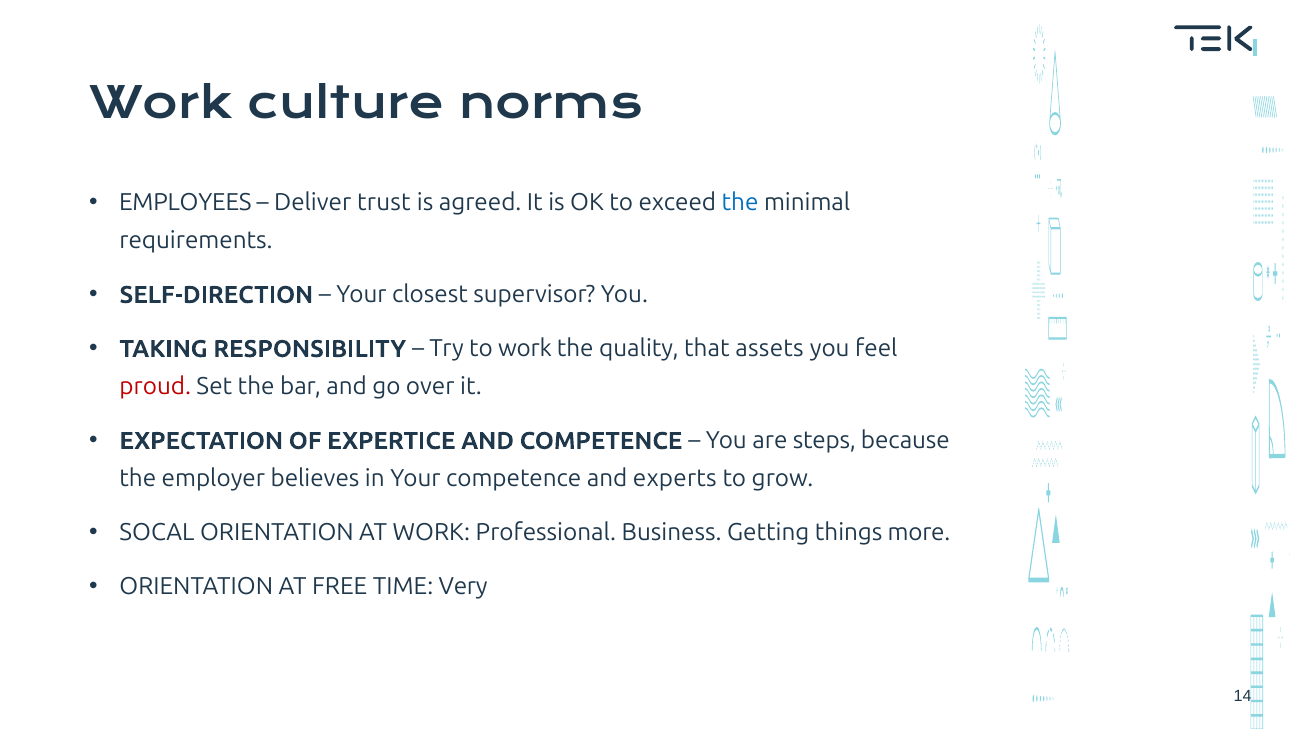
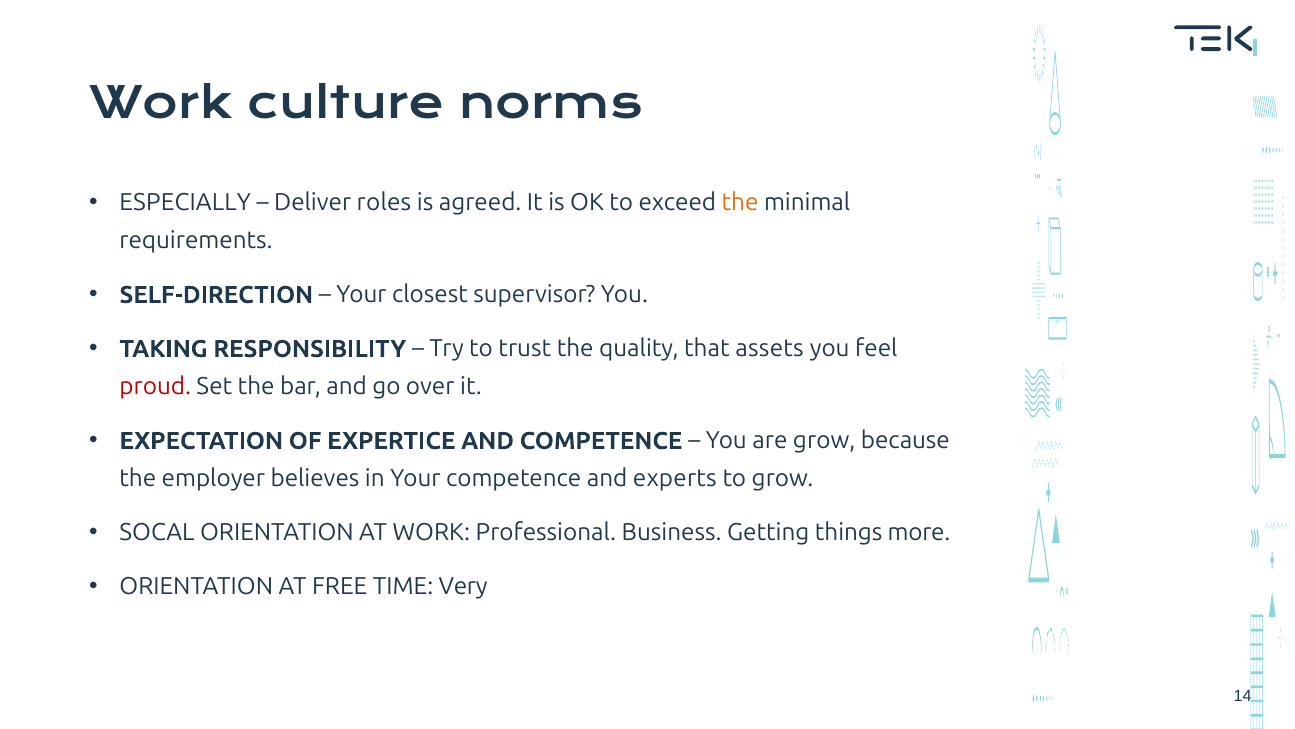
EMPLOYEES: EMPLOYEES -> ESPECIALLY
trust: trust -> roles
the at (740, 203) colour: blue -> orange
to work: work -> trust
are steps: steps -> grow
